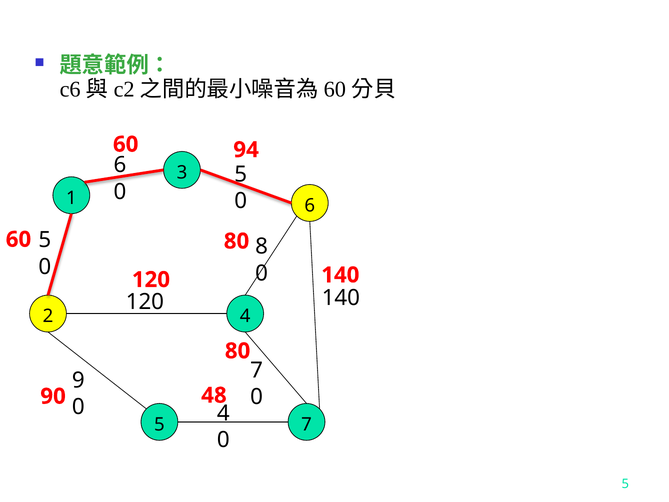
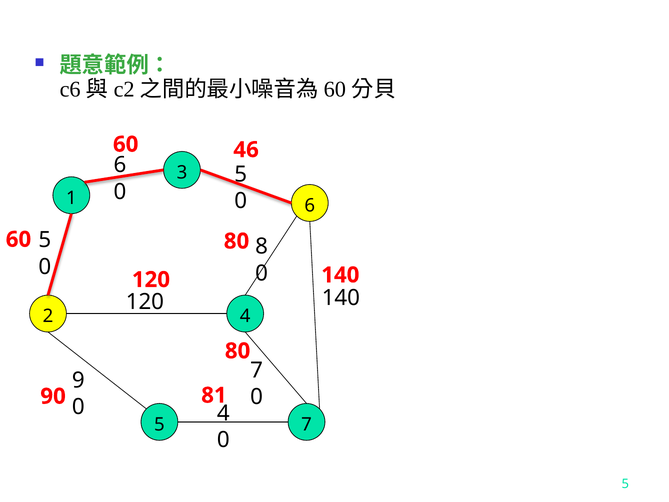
94: 94 -> 46
48: 48 -> 81
